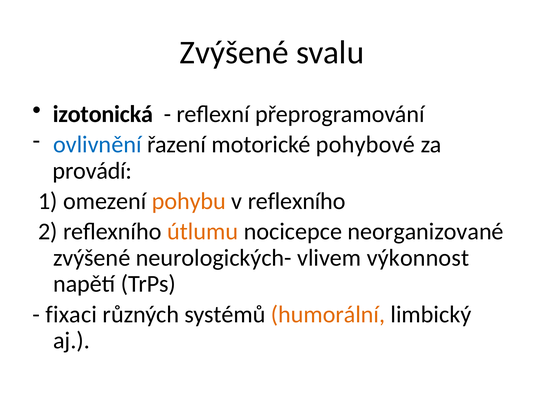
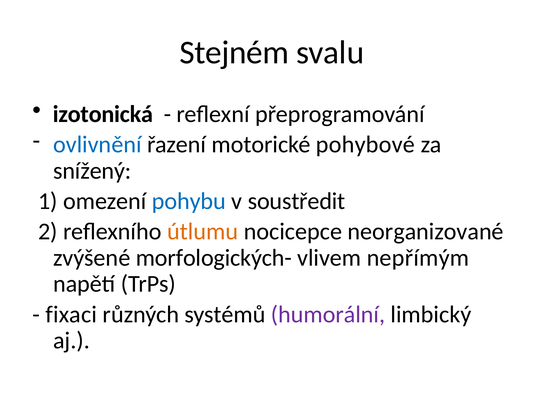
Zvýšené at (234, 53): Zvýšené -> Stejném
provádí: provádí -> snížený
pohybu colour: orange -> blue
v reflexního: reflexního -> soustředit
neurologických-: neurologických- -> morfologických-
výkonnost: výkonnost -> nepřímým
humorální colour: orange -> purple
